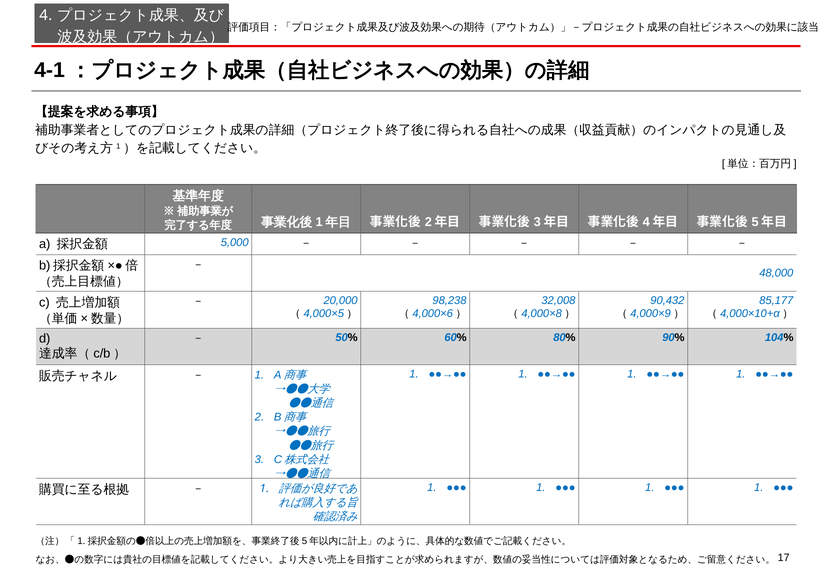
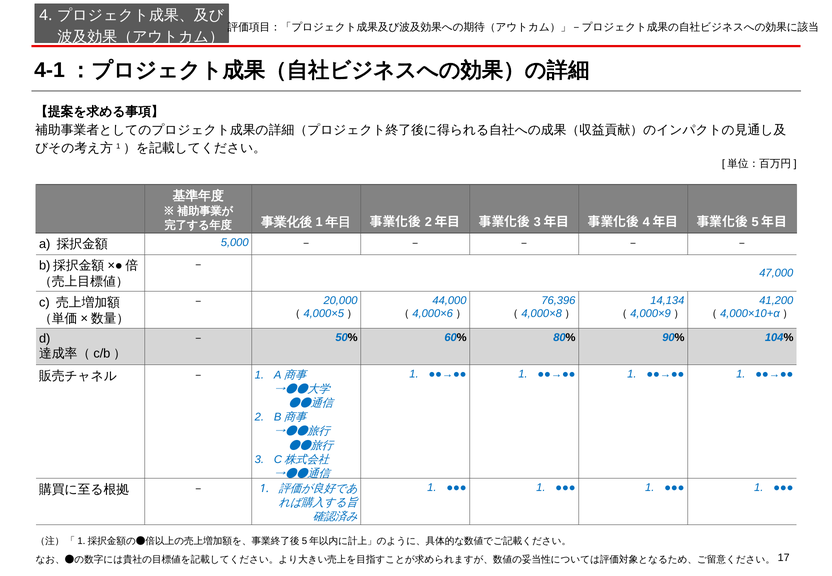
48,000: 48,000 -> 47,000
98,238: 98,238 -> 44,000
32,008: 32,008 -> 76,396
90,432: 90,432 -> 14,134
85,177: 85,177 -> 41,200
